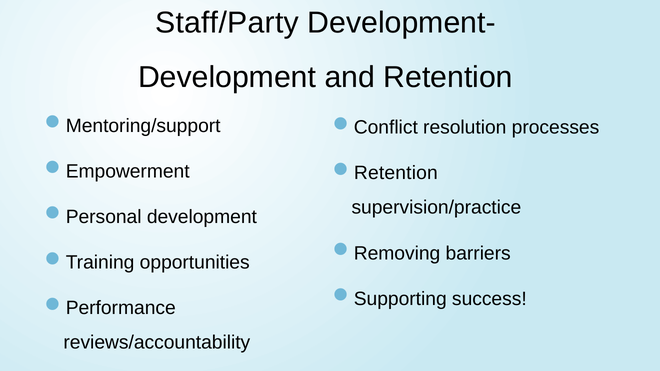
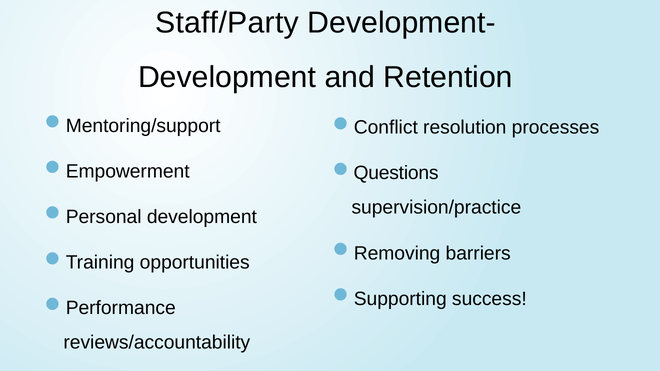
Retention at (396, 173): Retention -> Questions
